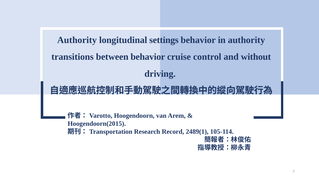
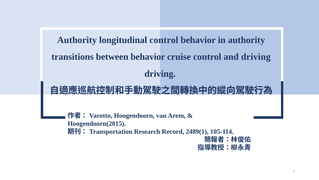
longitudinal settings: settings -> control
and without: without -> driving
